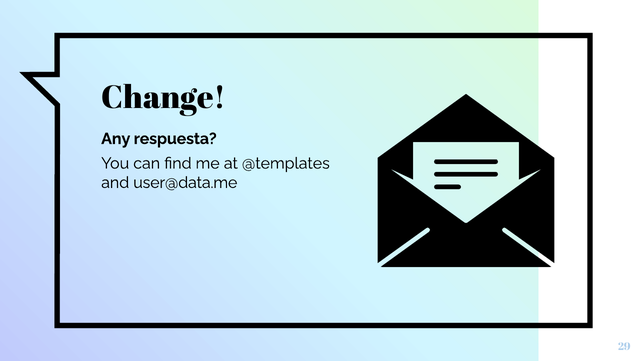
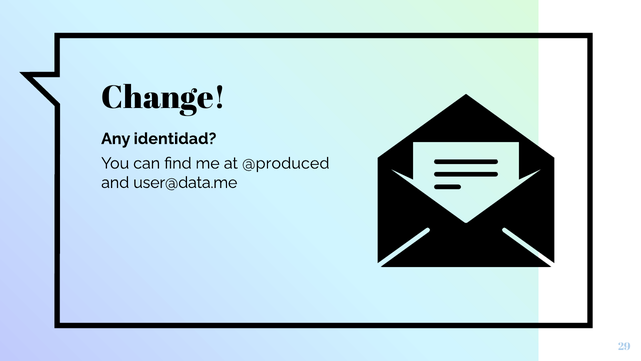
respuesta: respuesta -> identidad
@templates: @templates -> @produced
